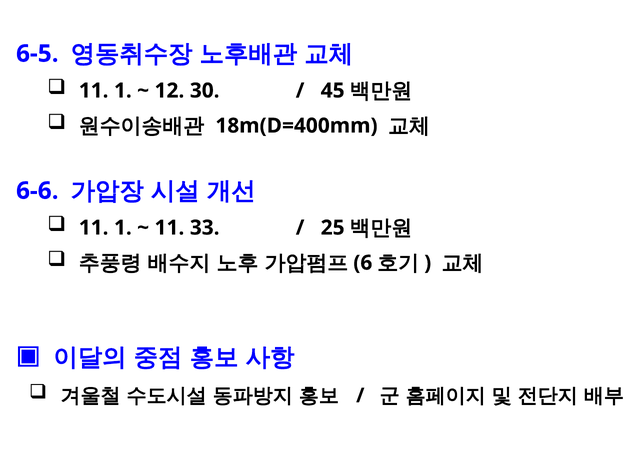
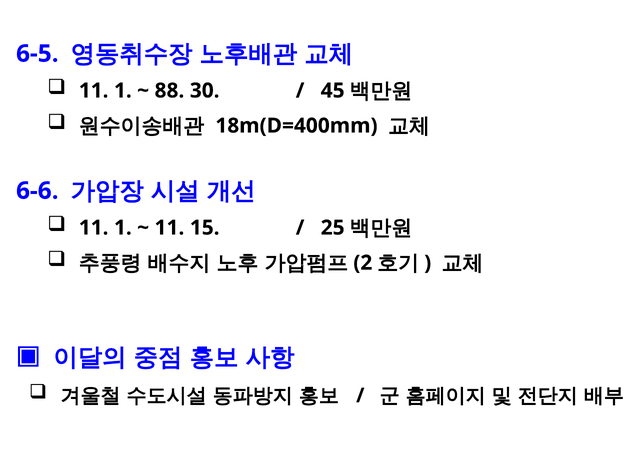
12: 12 -> 88
33: 33 -> 15
6: 6 -> 2
